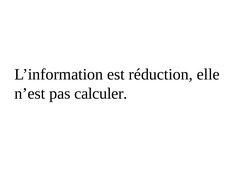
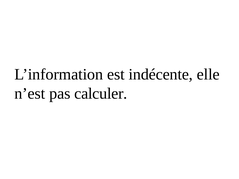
réduction: réduction -> indécente
